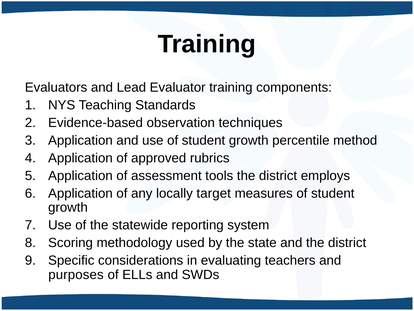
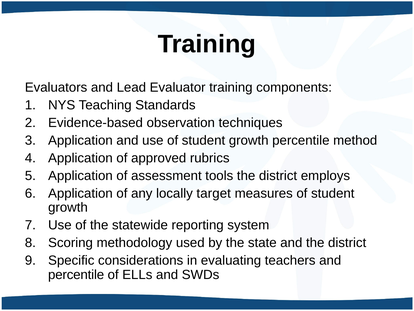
purposes at (76, 274): purposes -> percentile
